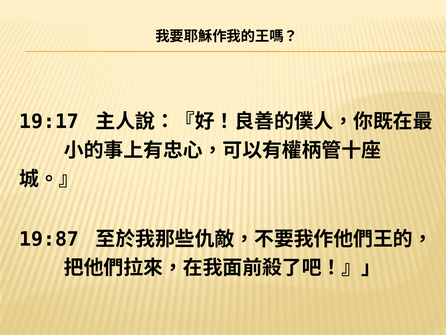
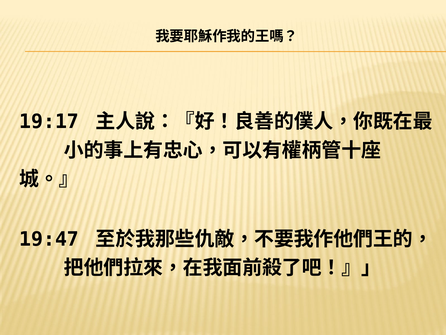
19:87: 19:87 -> 19:47
